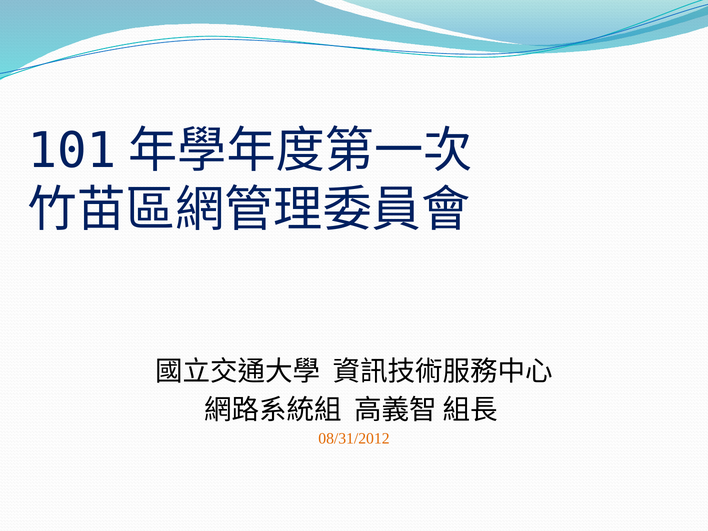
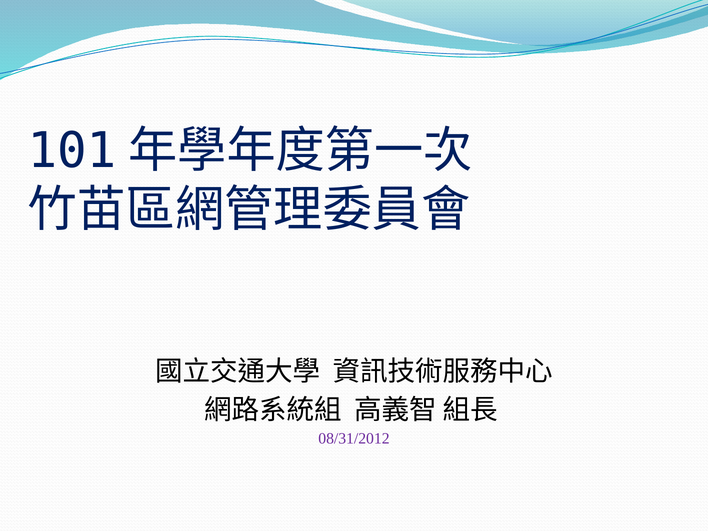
08/31/2012 colour: orange -> purple
